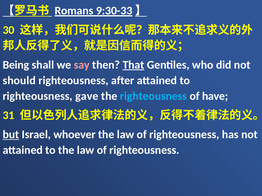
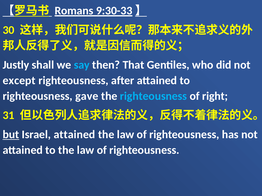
Being: Being -> Justly
say colour: pink -> light blue
That underline: present -> none
should: should -> except
have: have -> right
Israel whoever: whoever -> attained
